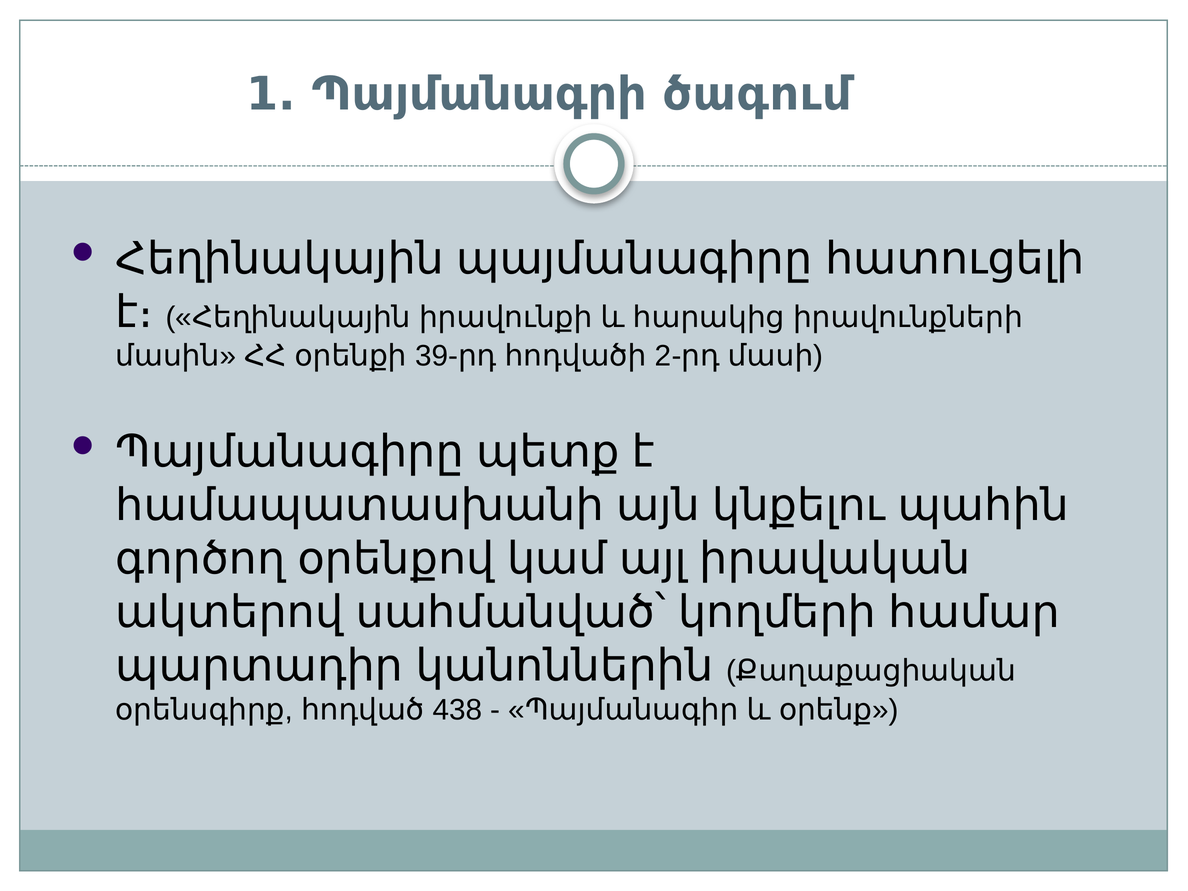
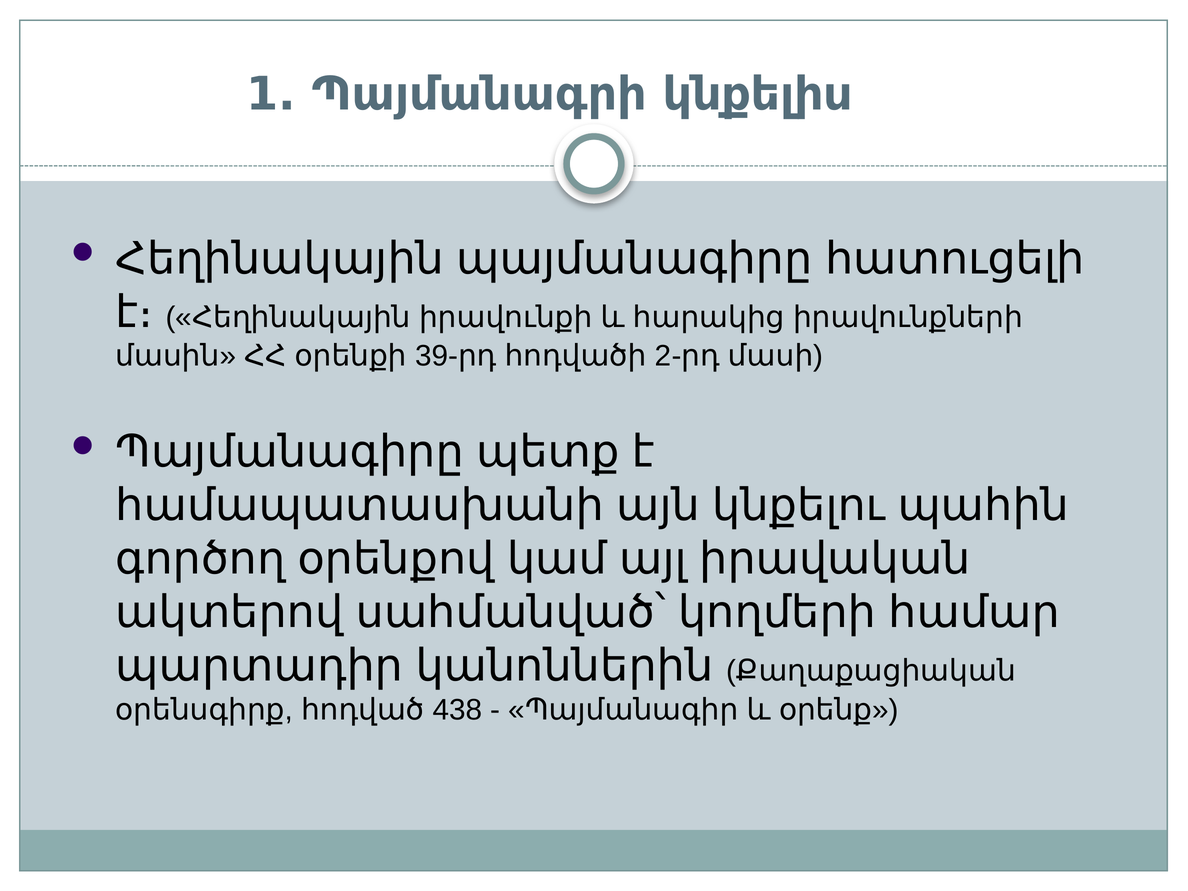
ծագում: ծագում -> կնքելիս
